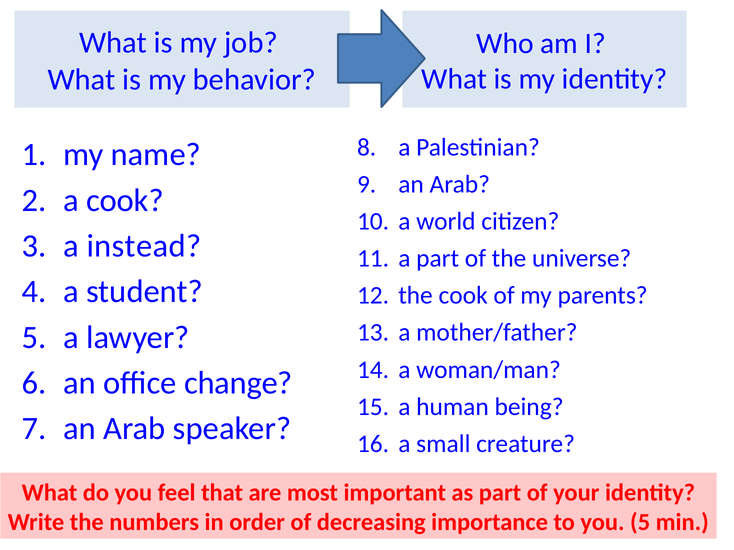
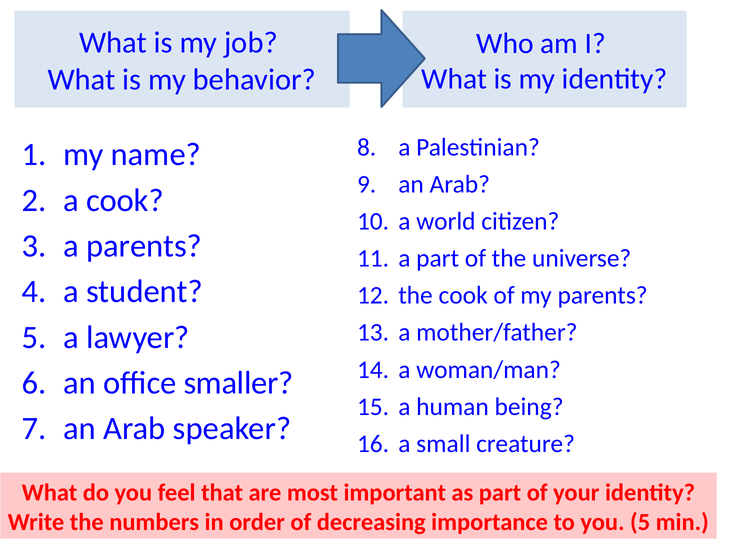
a instead: instead -> parents
change: change -> smaller
